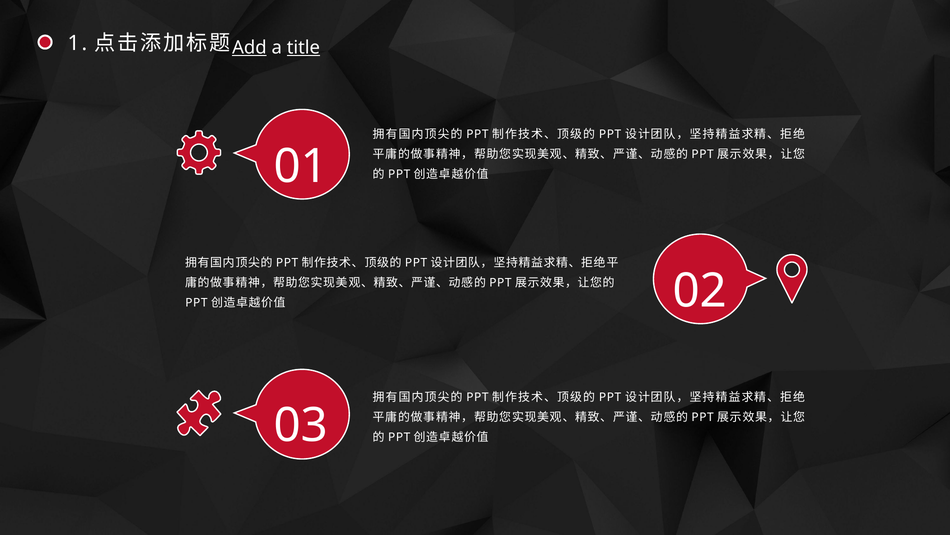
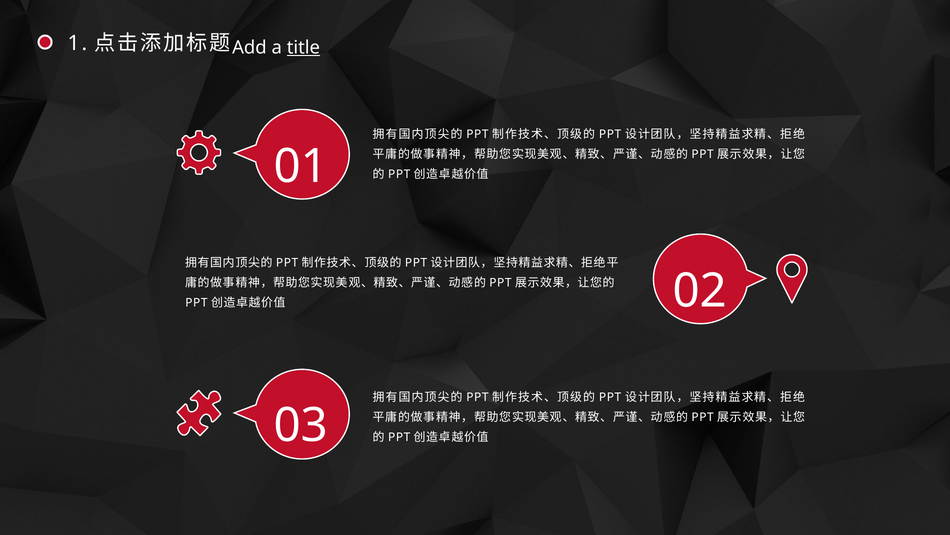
Add underline: present -> none
